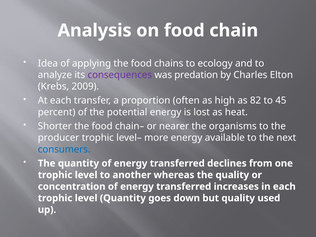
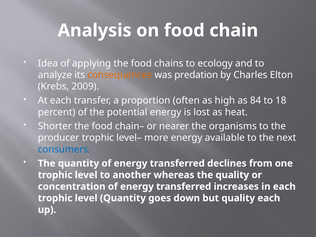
consequences colour: purple -> orange
82: 82 -> 84
45: 45 -> 18
quality used: used -> each
